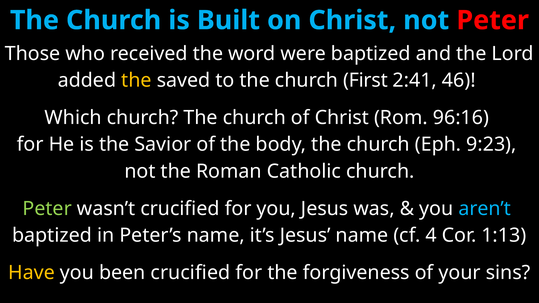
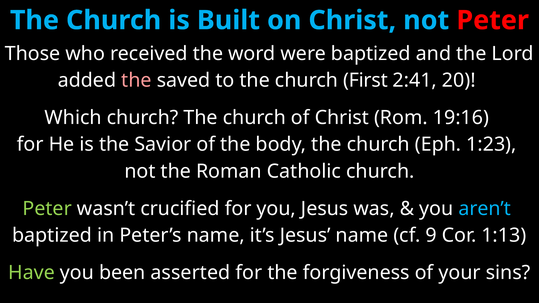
the at (136, 80) colour: yellow -> pink
46: 46 -> 20
96:16: 96:16 -> 19:16
9:23: 9:23 -> 1:23
4: 4 -> 9
Have colour: yellow -> light green
been crucified: crucified -> asserted
